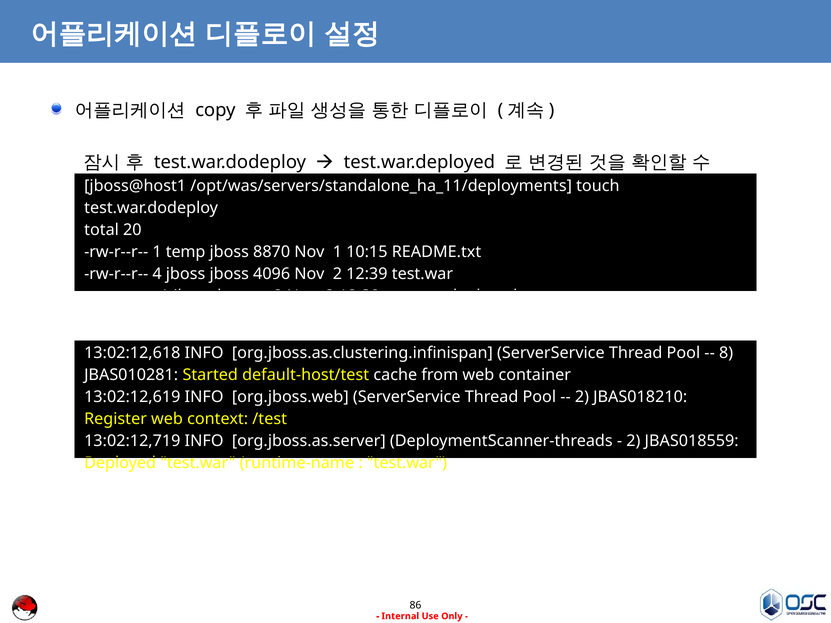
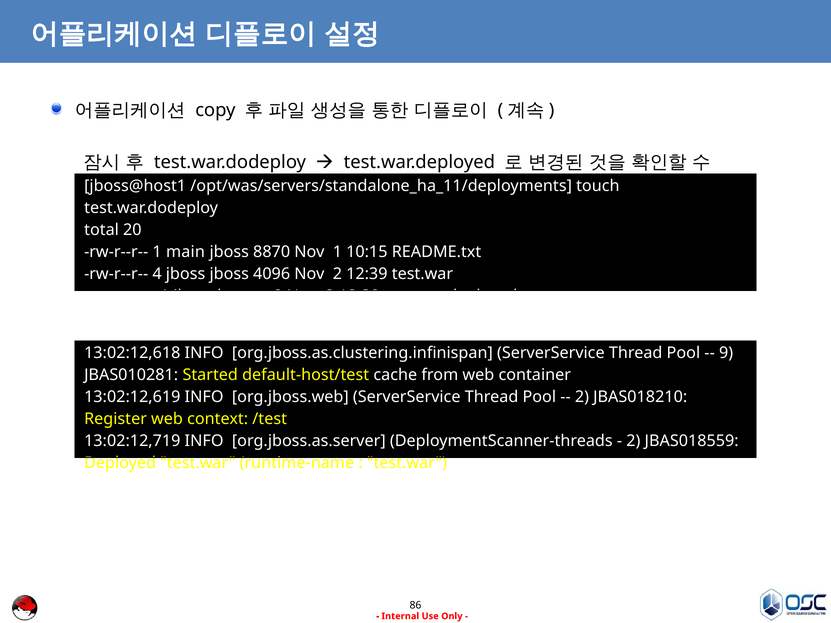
temp: temp -> main
8 at (726, 353): 8 -> 9
